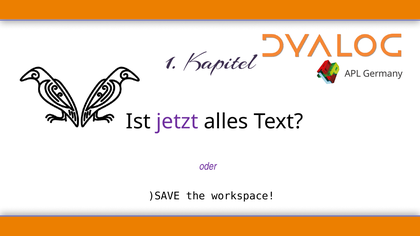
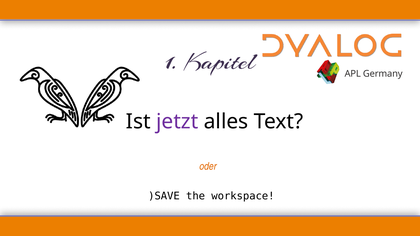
oder colour: purple -> orange
